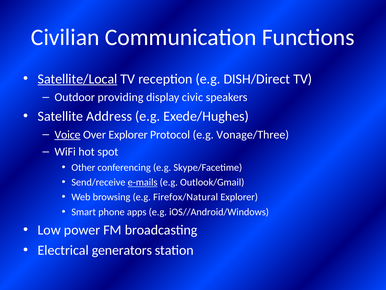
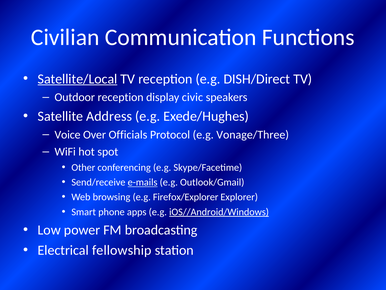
Outdoor providing: providing -> reception
Voice underline: present -> none
Over Explorer: Explorer -> Officials
Firefox/Natural: Firefox/Natural -> Firefox/Explorer
iOS//Android/Windows underline: none -> present
generators: generators -> fellowship
